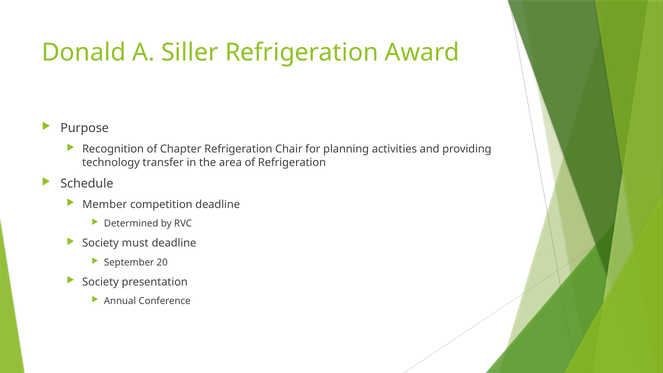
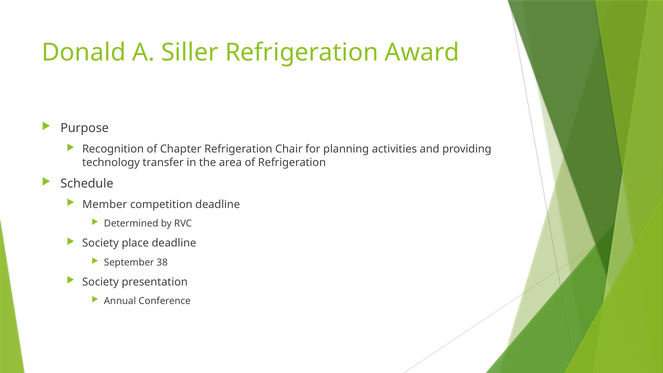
must: must -> place
20: 20 -> 38
